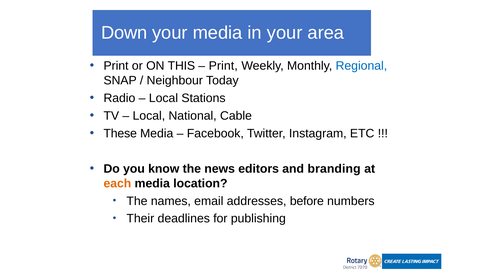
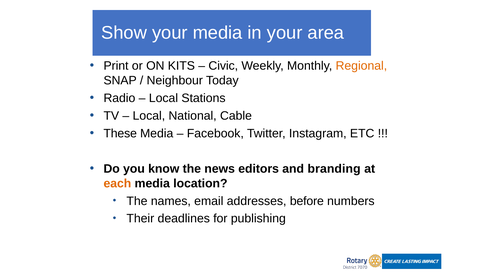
Down: Down -> Show
THIS: THIS -> KITS
Print at (223, 66): Print -> Civic
Regional colour: blue -> orange
